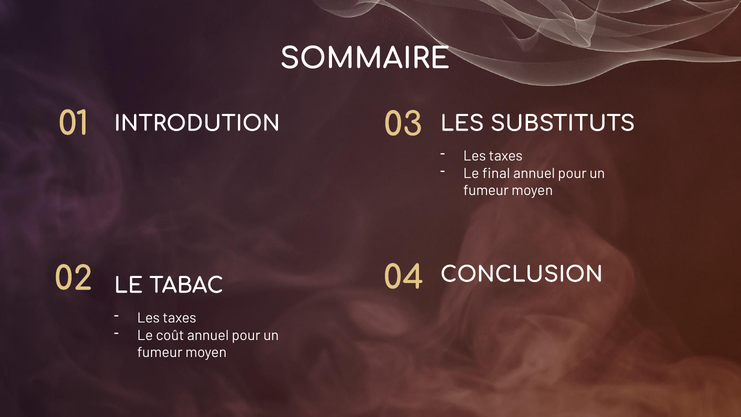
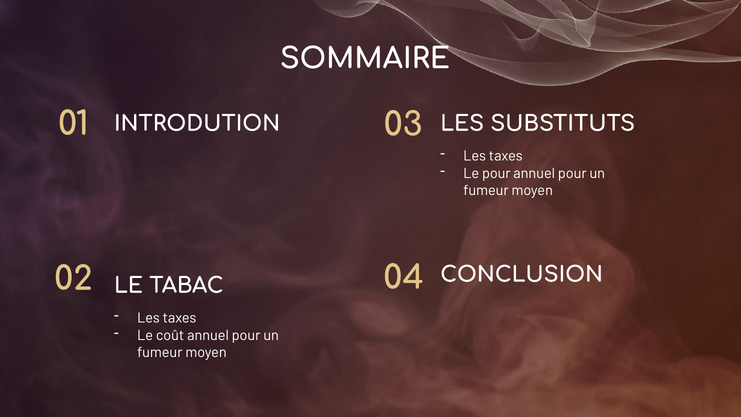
Le final: final -> pour
